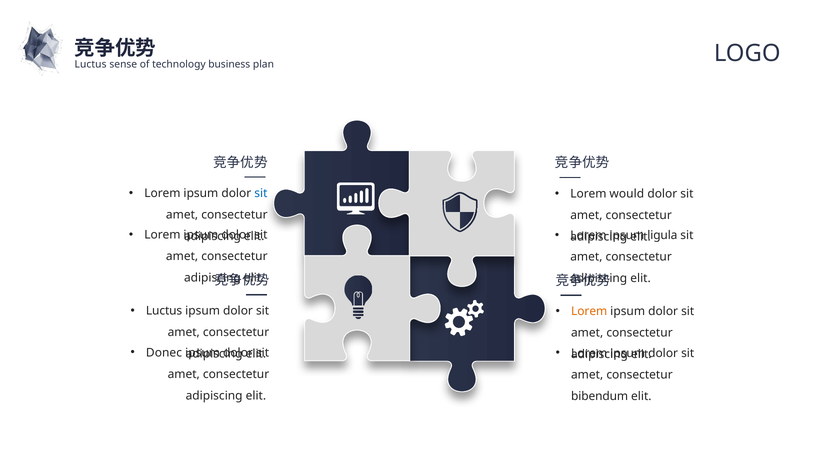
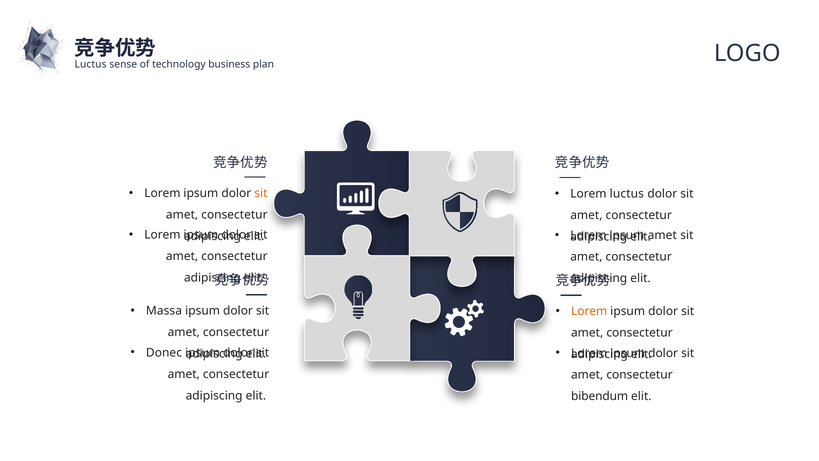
sit at (261, 193) colour: blue -> orange
Lorem would: would -> luctus
ligula at (662, 235): ligula -> amet
Luctus at (164, 311): Luctus -> Massa
